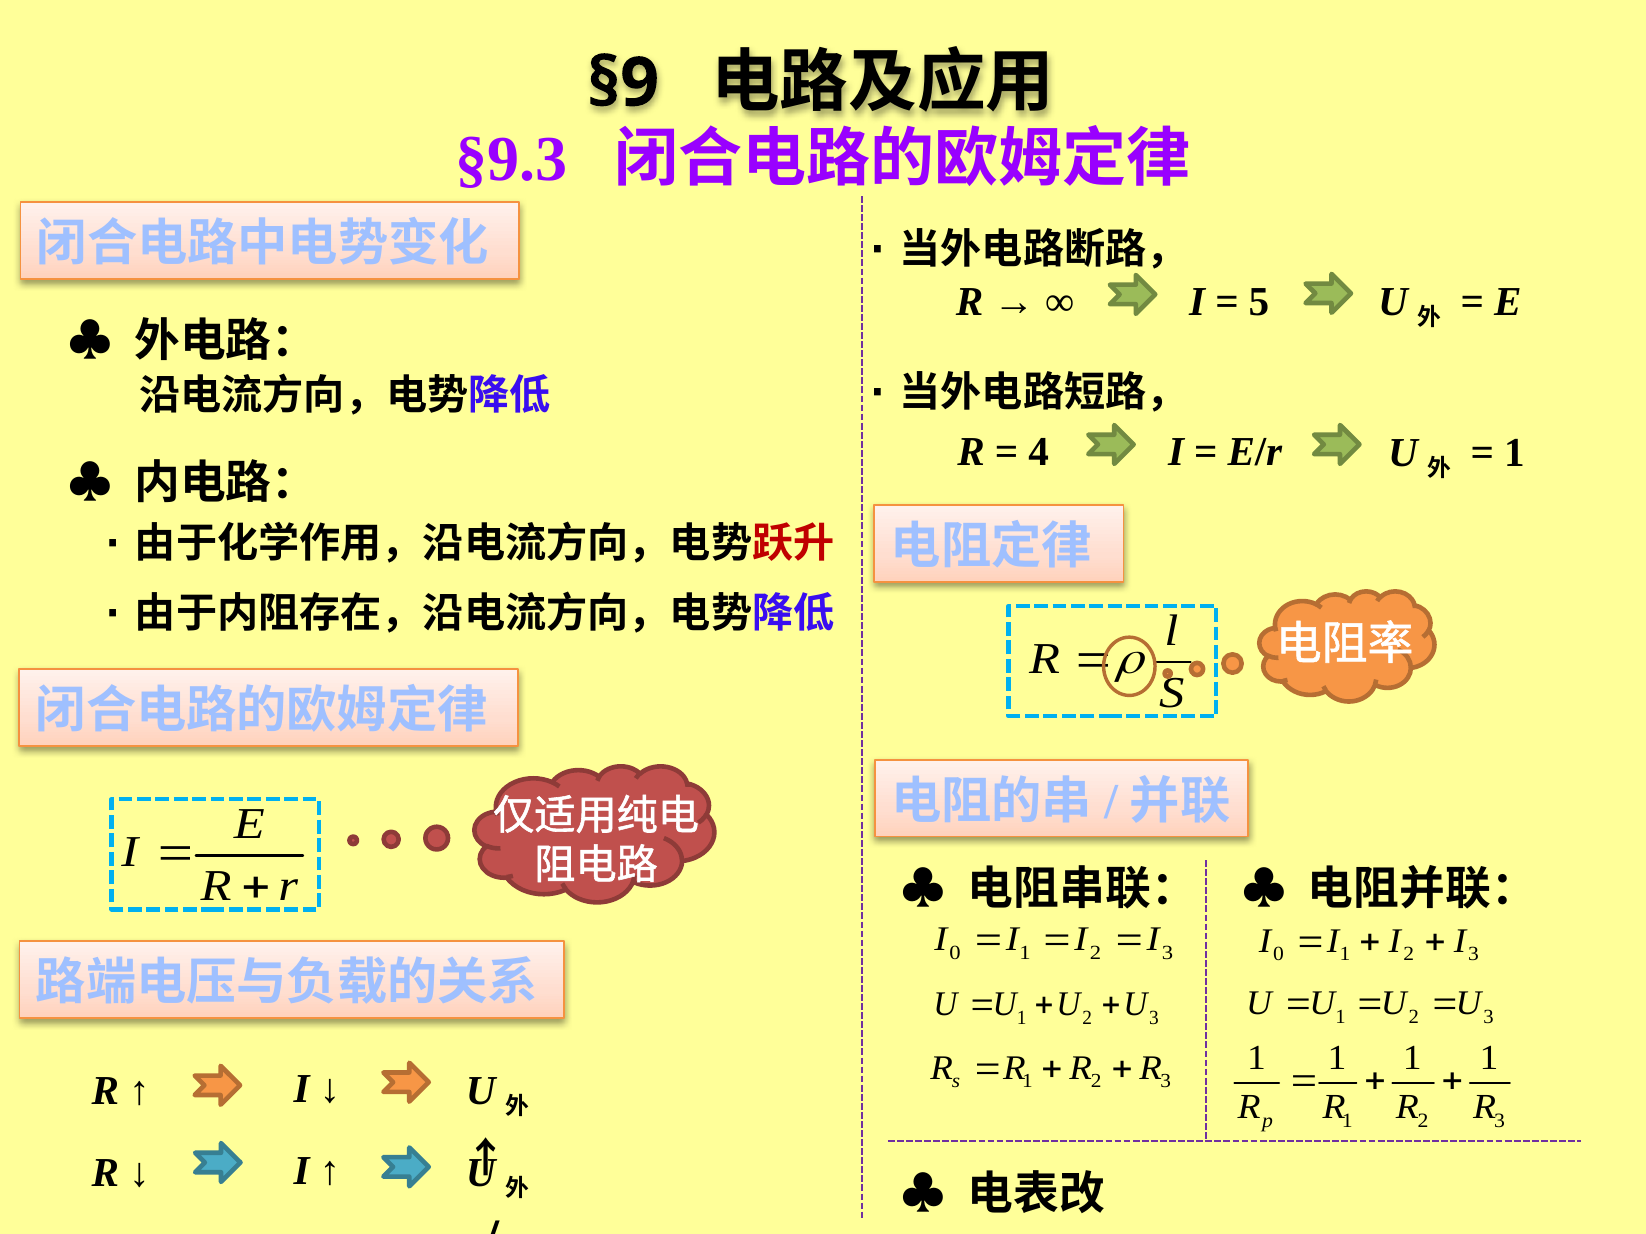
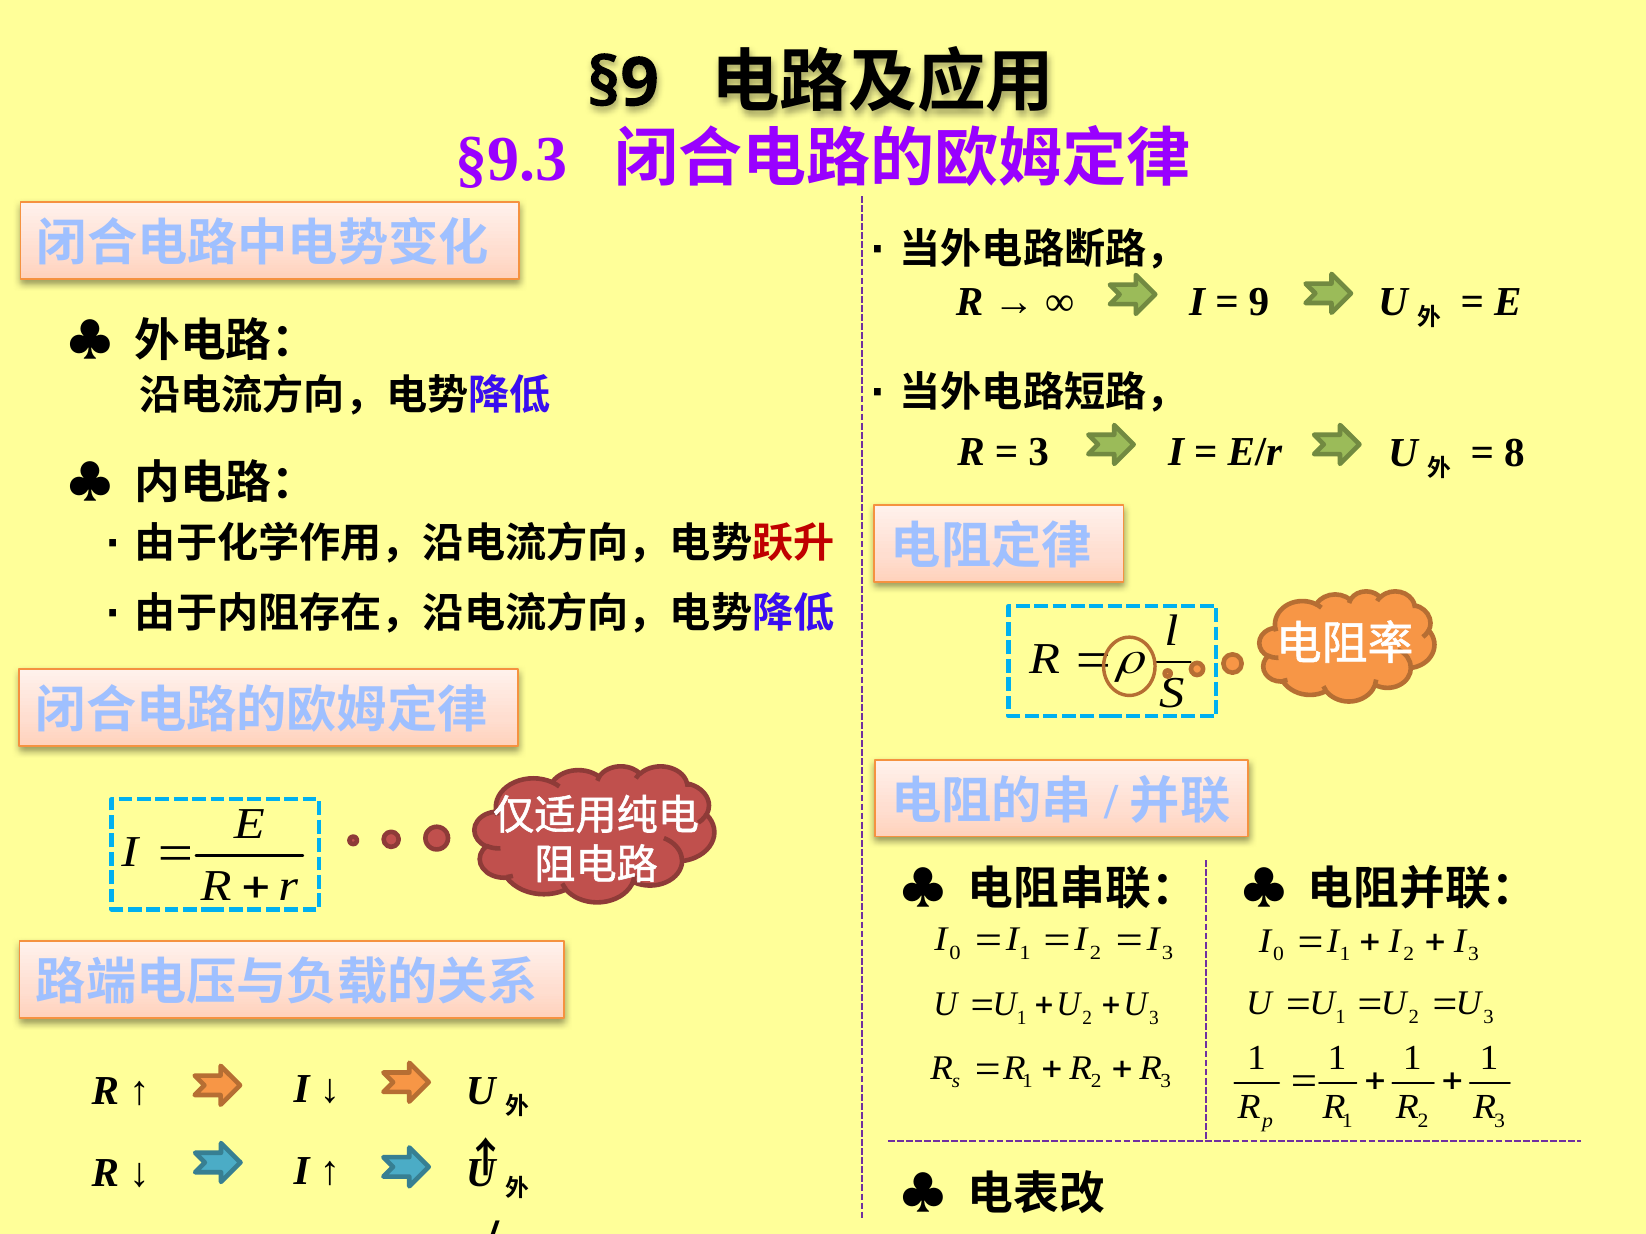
5: 5 -> 9
4 at (1039, 453): 4 -> 3
1 at (1514, 453): 1 -> 8
